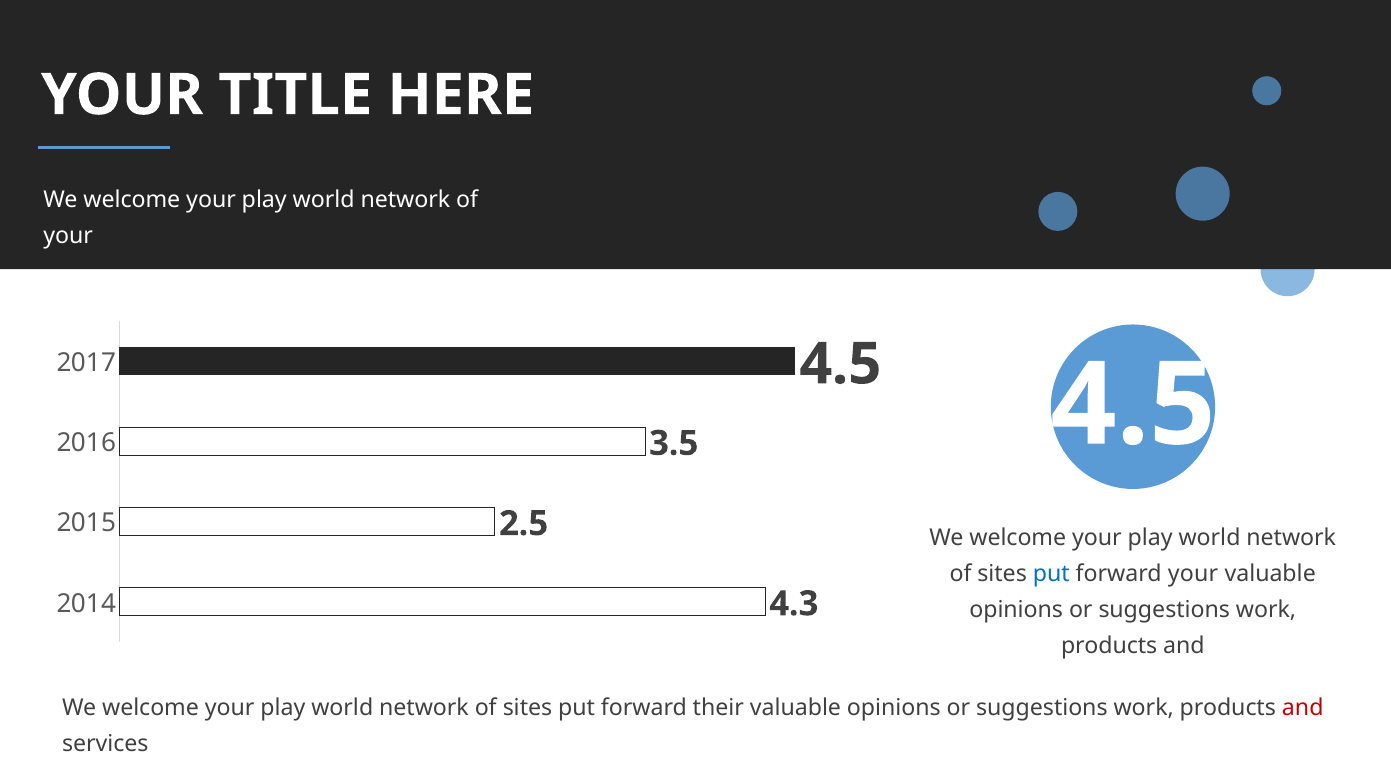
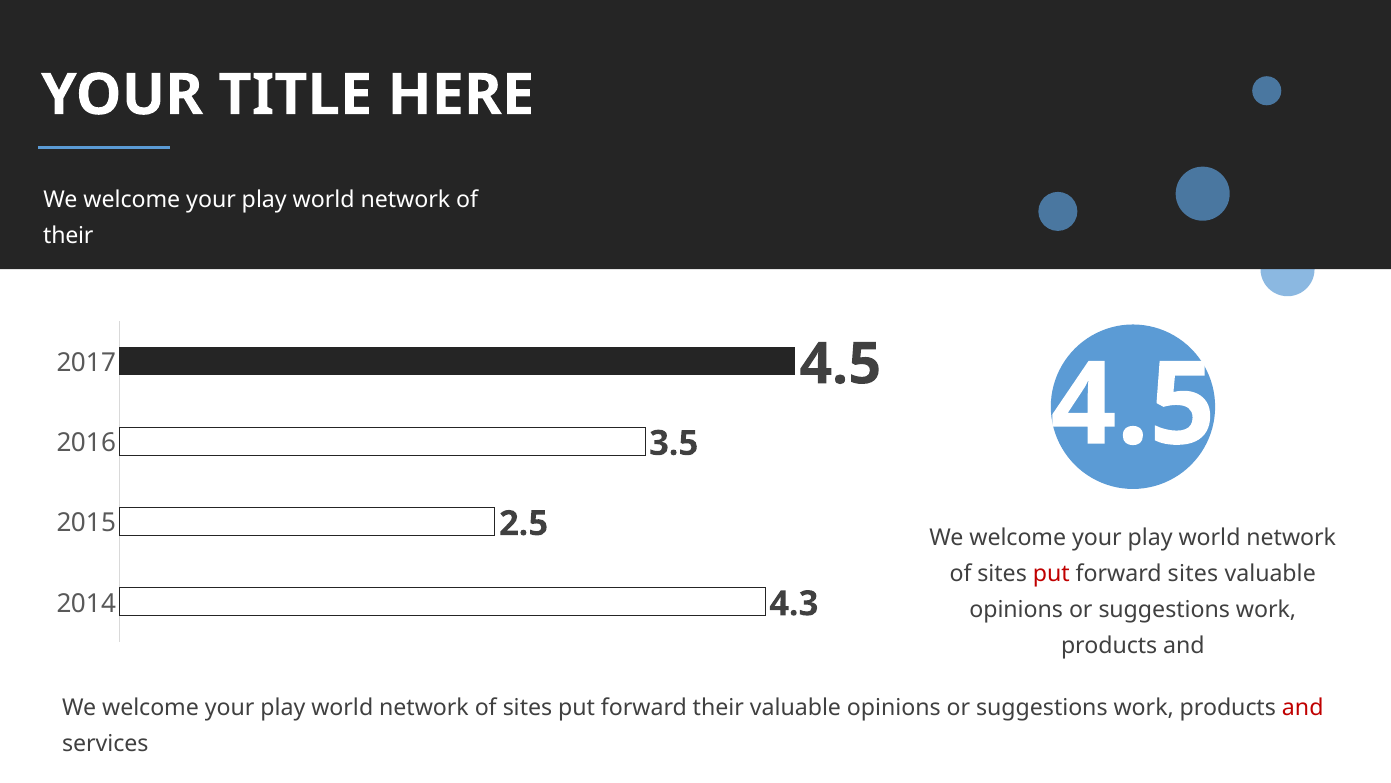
your at (68, 236): your -> their
put at (1051, 573) colour: blue -> red
forward your: your -> sites
